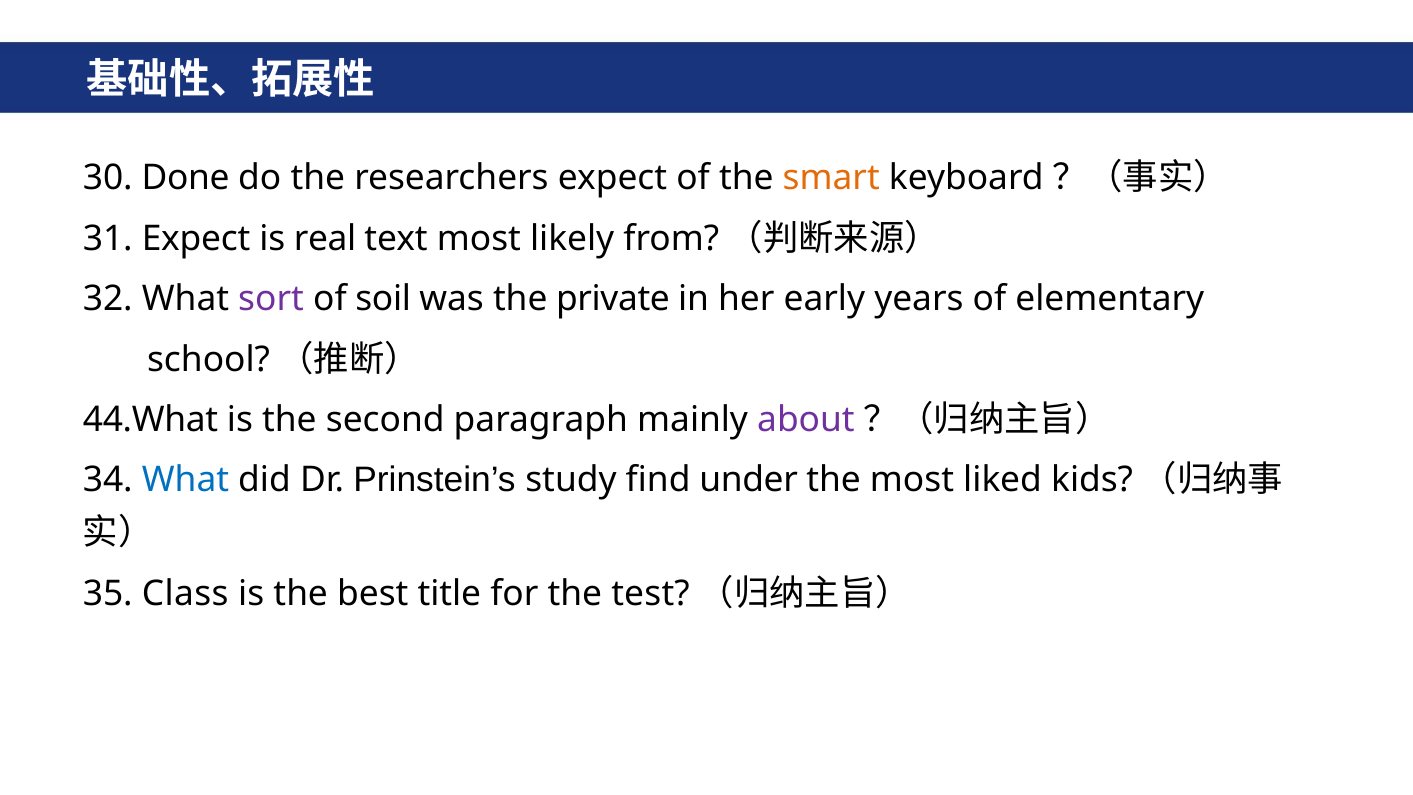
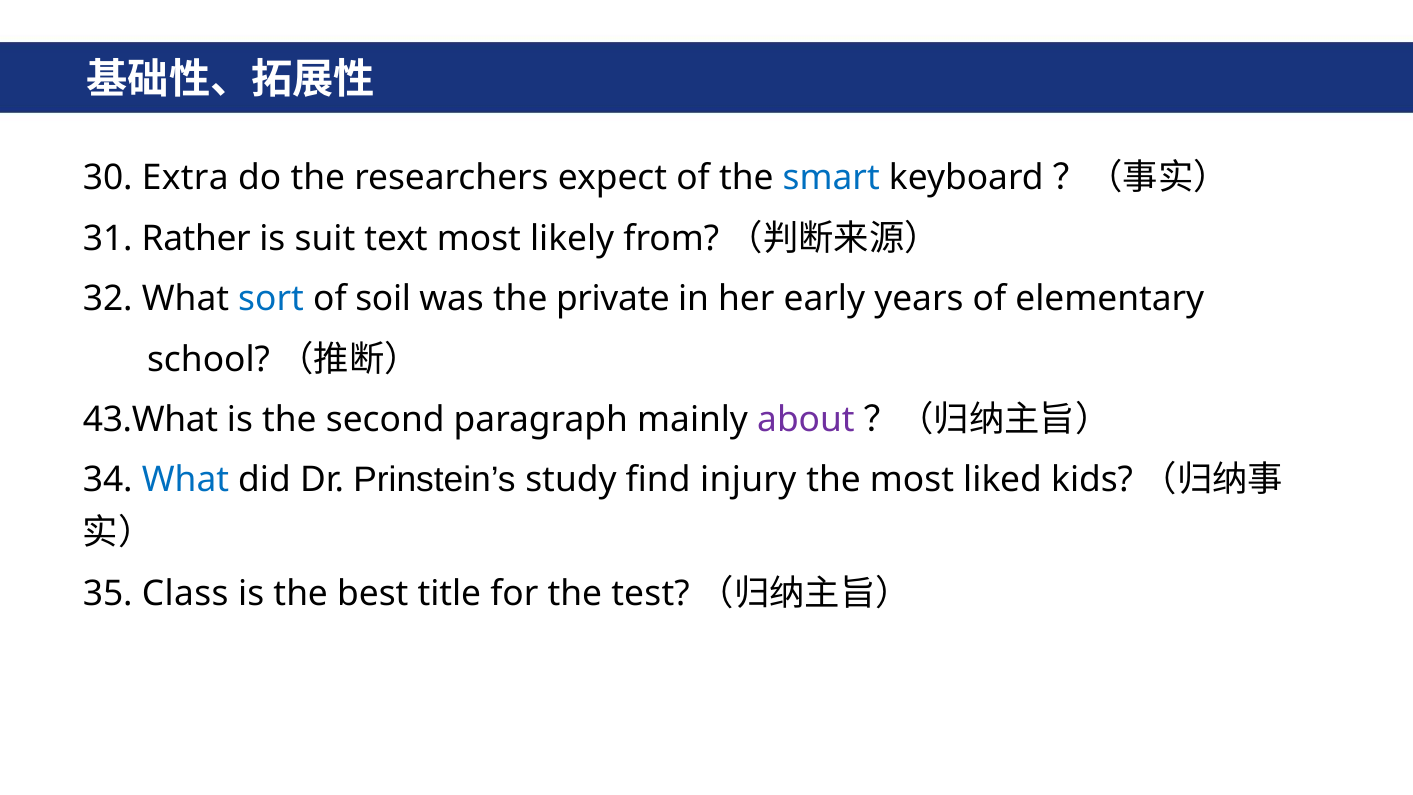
Done: Done -> Extra
smart colour: orange -> blue
31 Expect: Expect -> Rather
real: real -> suit
sort colour: purple -> blue
44.What: 44.What -> 43.What
under: under -> injury
